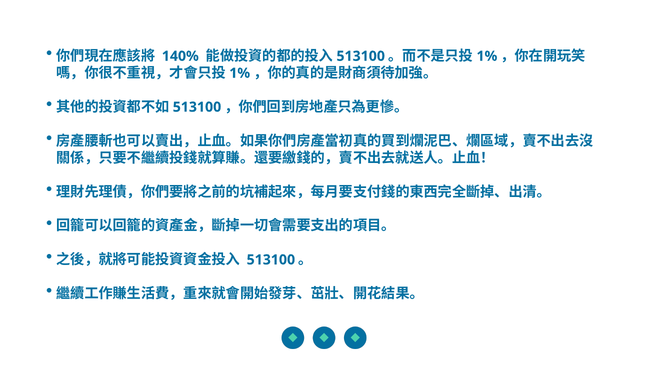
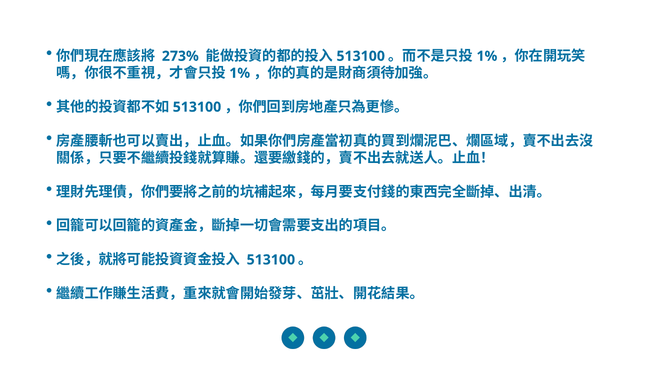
140%: 140% -> 273%
